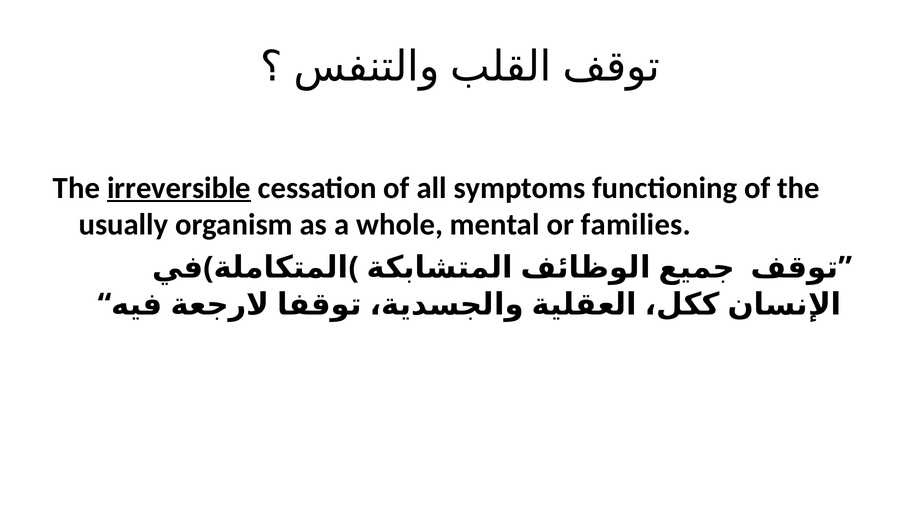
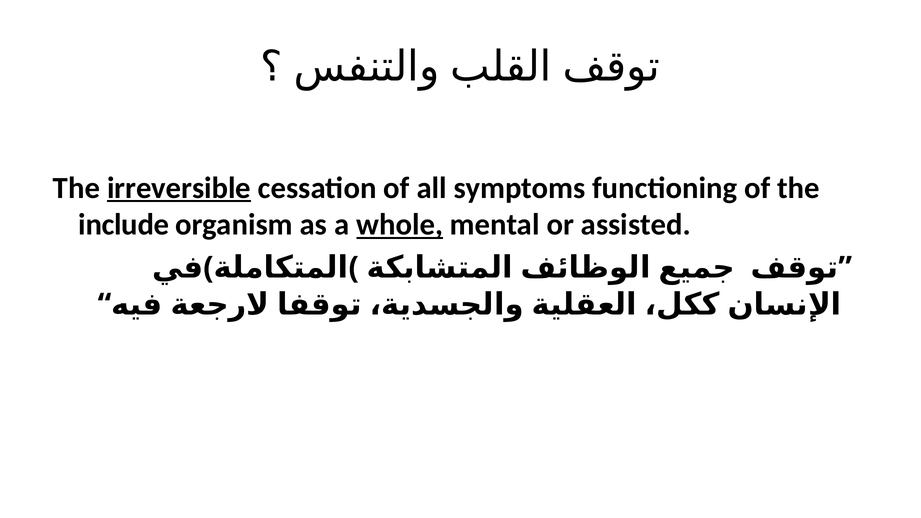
usually: usually -> include
whole underline: none -> present
families: families -> assisted
